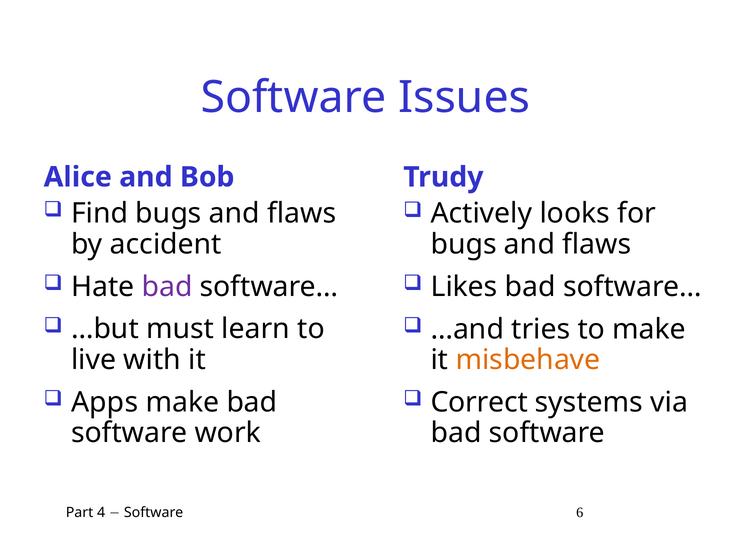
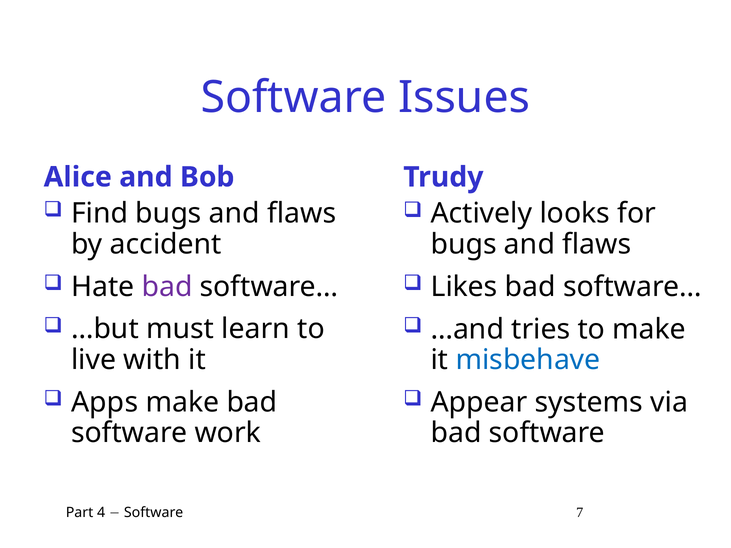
misbehave colour: orange -> blue
Correct: Correct -> Appear
6: 6 -> 7
